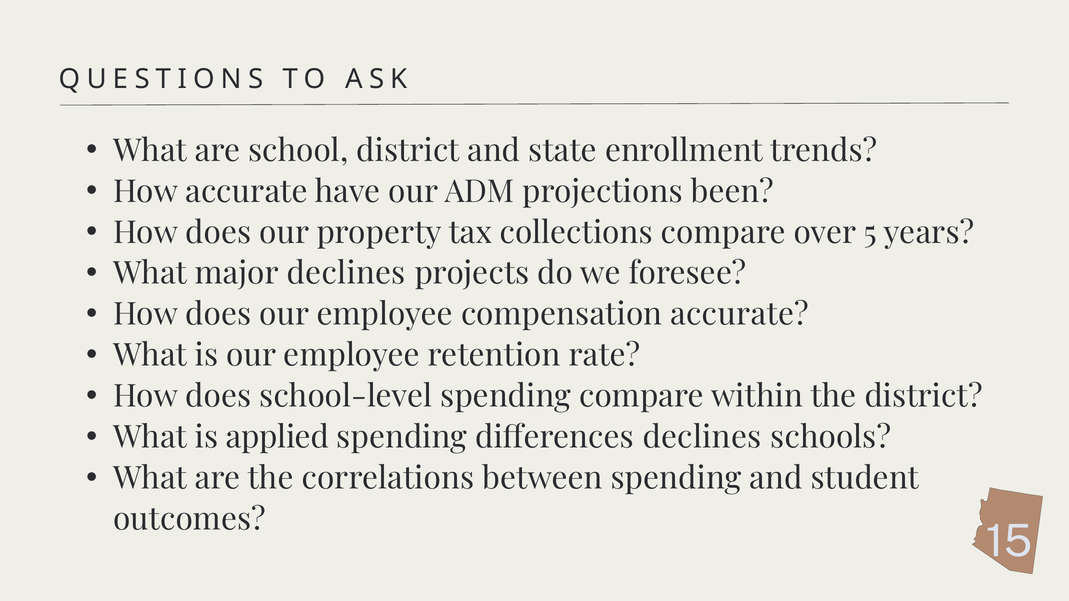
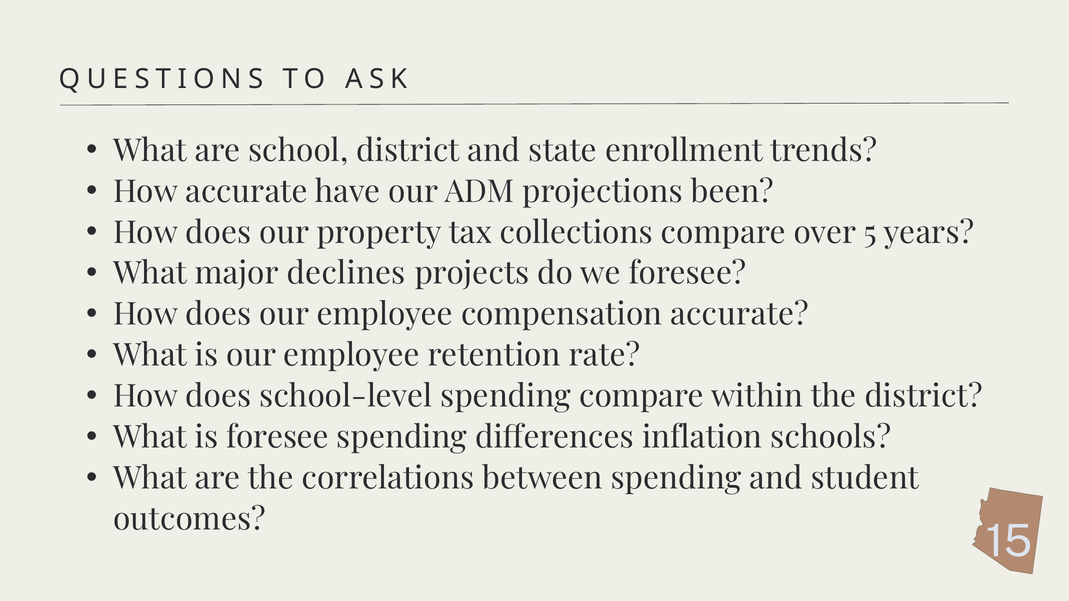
is applied: applied -> foresee
differences declines: declines -> inflation
